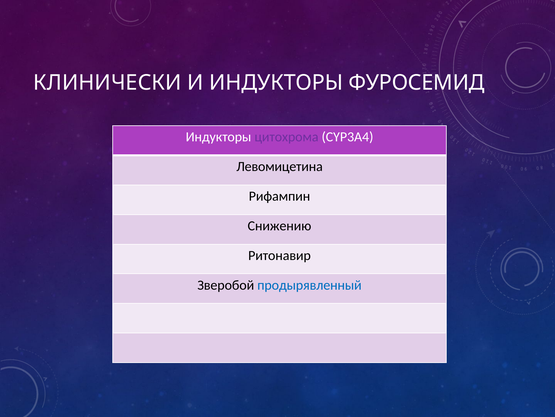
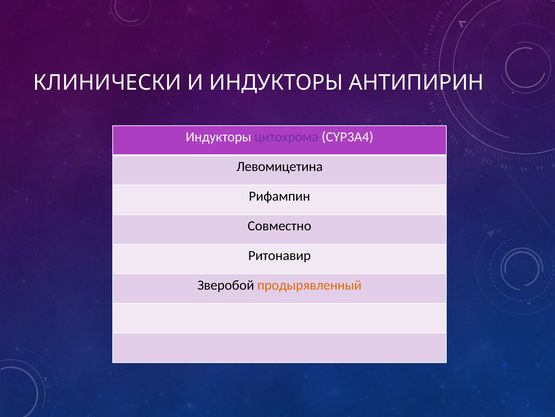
ФУРОСЕМИД: ФУРОСЕМИД -> АНТИПИРИН
Снижению: Снижению -> Совместно
продырявленный colour: blue -> orange
